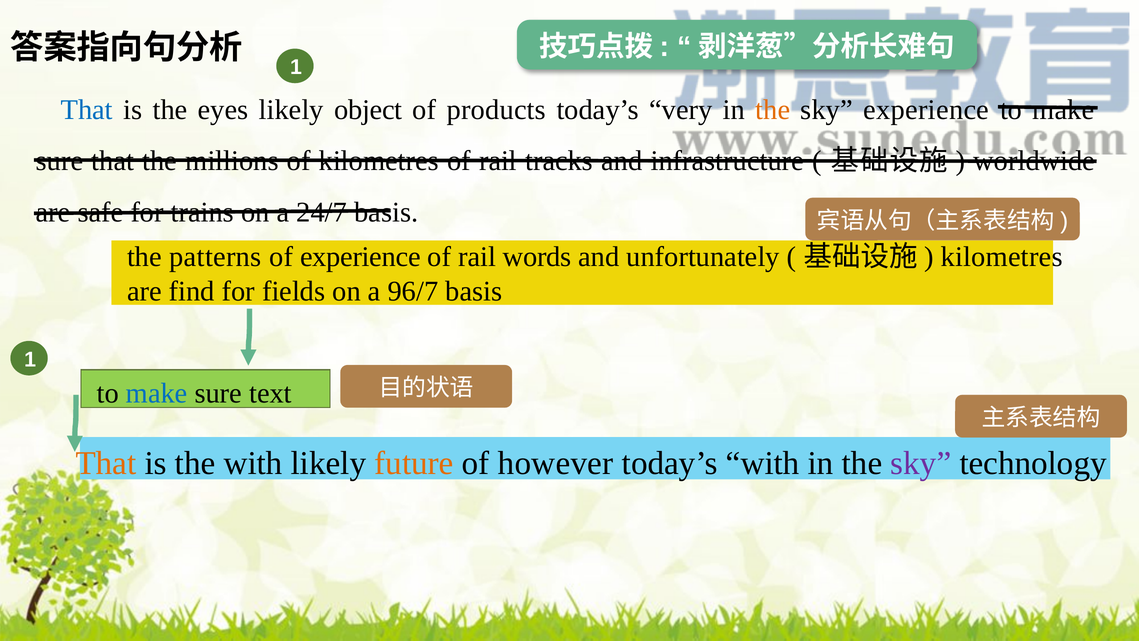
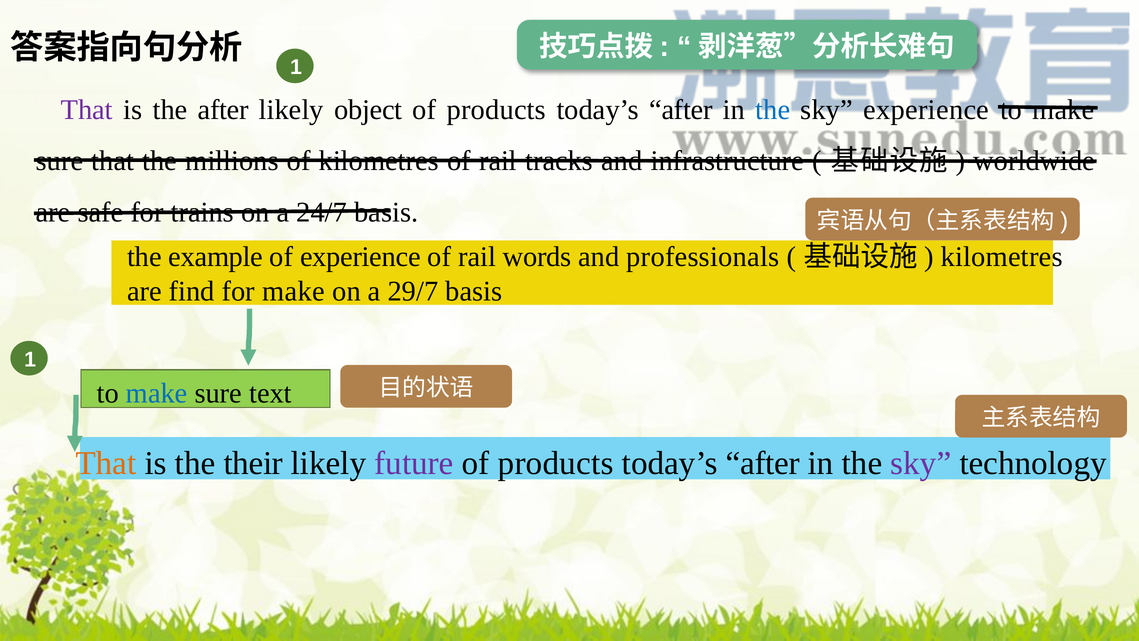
That at (87, 110) colour: blue -> purple
the eyes: eyes -> after
very at (681, 110): very -> after
the at (773, 110) colour: orange -> blue
patterns: patterns -> example
unfortunately: unfortunately -> professionals
for fields: fields -> make
96/7: 96/7 -> 29/7
the with: with -> their
future colour: orange -> purple
however at (556, 463): however -> products
with at (763, 463): with -> after
